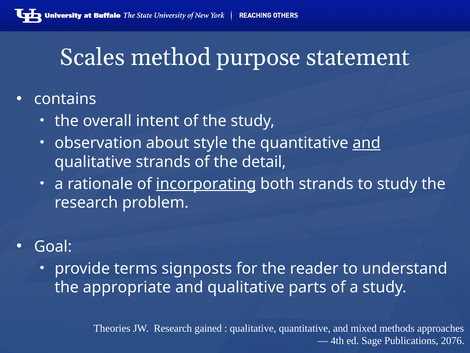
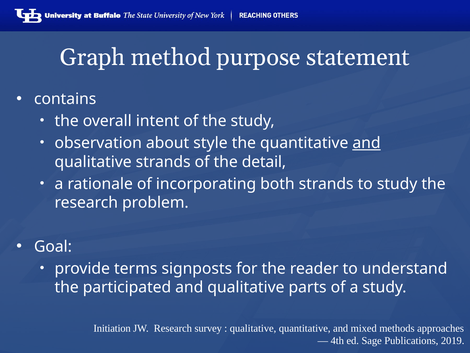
Scales: Scales -> Graph
incorporating underline: present -> none
appropriate: appropriate -> participated
Theories: Theories -> Initiation
gained: gained -> survey
2076: 2076 -> 2019
